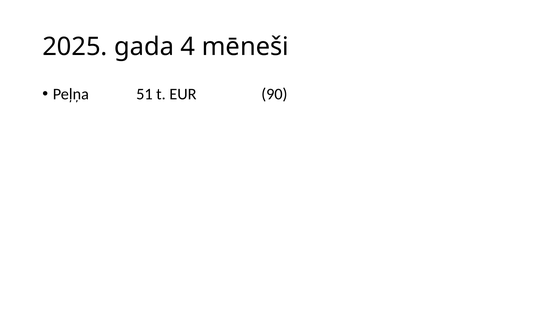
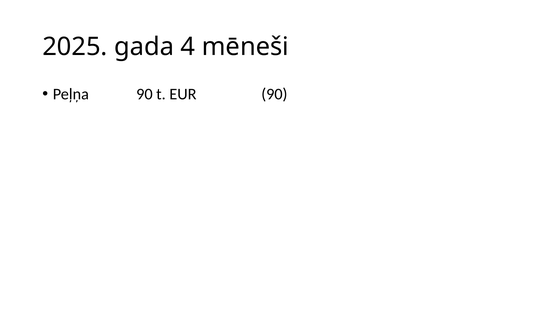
Peļņa 51: 51 -> 90
